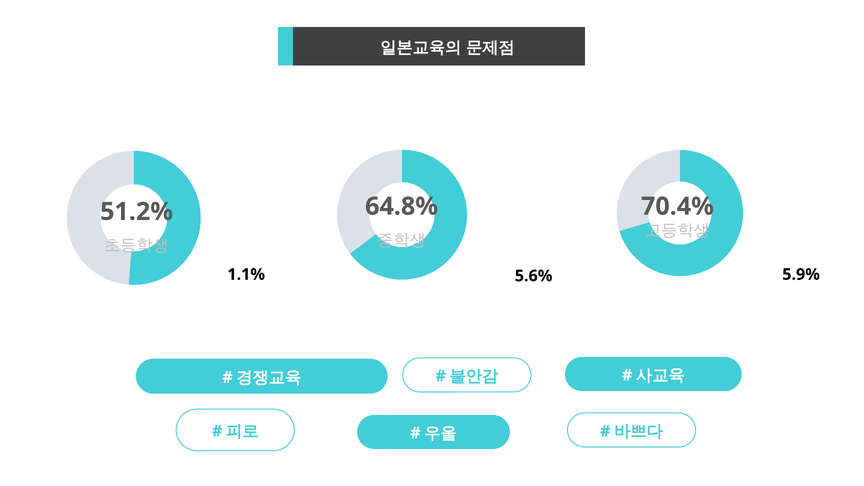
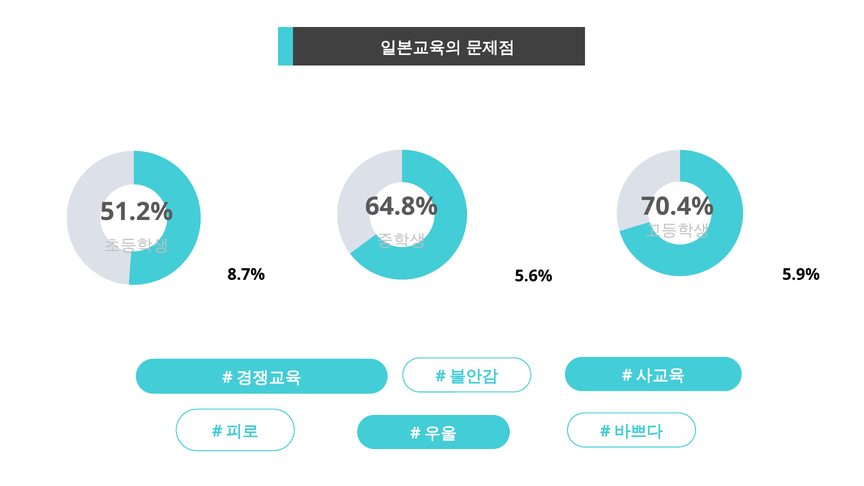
1.1%: 1.1% -> 8.7%
